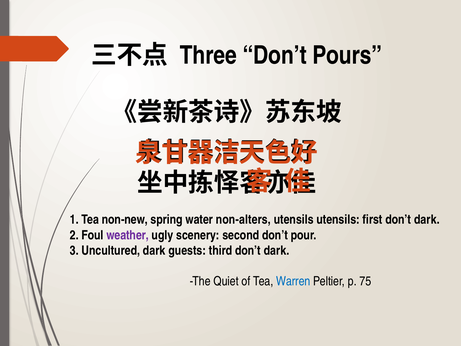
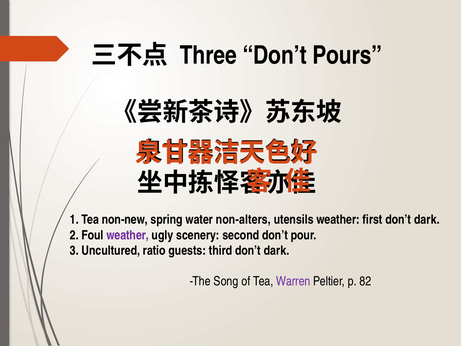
utensils utensils: utensils -> weather
Uncultured dark: dark -> ratio
Quiet: Quiet -> Song
Warren colour: blue -> purple
75: 75 -> 82
